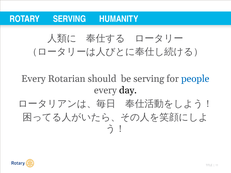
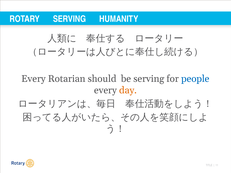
day colour: black -> orange
